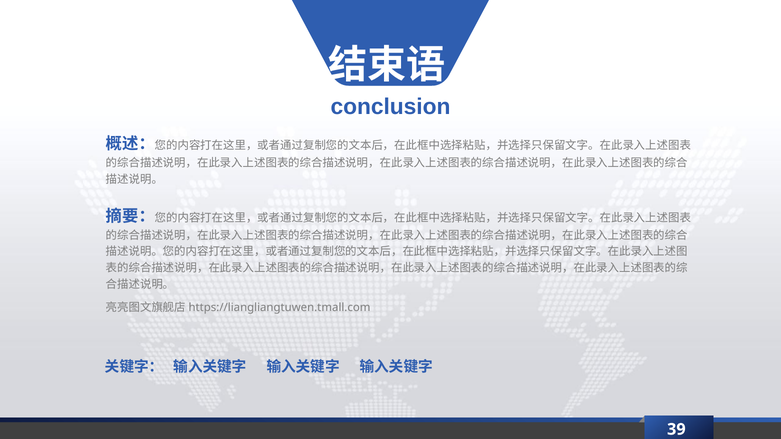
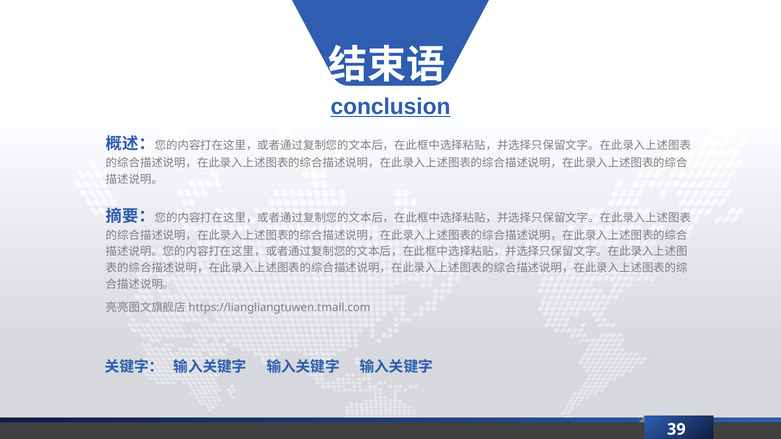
conclusion underline: none -> present
